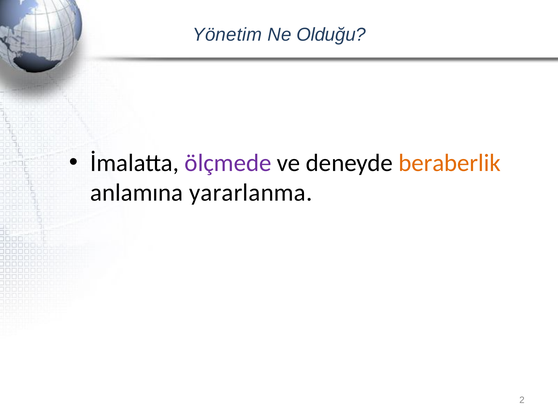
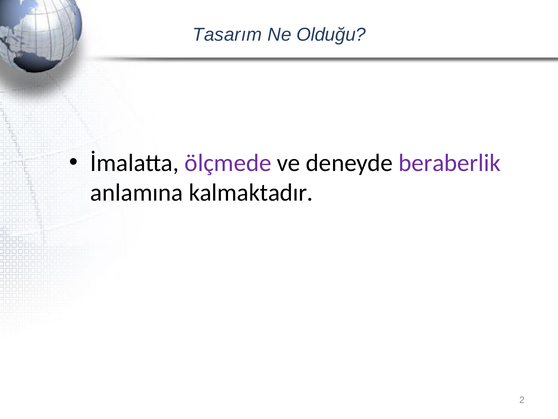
Yönetim: Yönetim -> Tasarım
beraberlik colour: orange -> purple
yararlanma: yararlanma -> kalmaktadır
